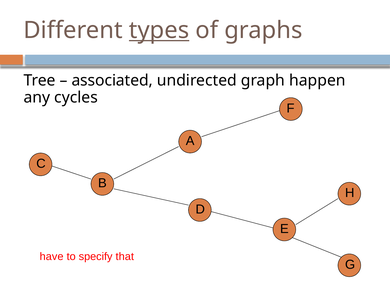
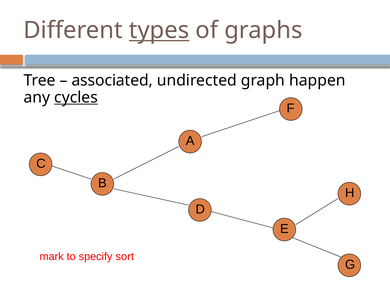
cycles underline: none -> present
have: have -> mark
that: that -> sort
